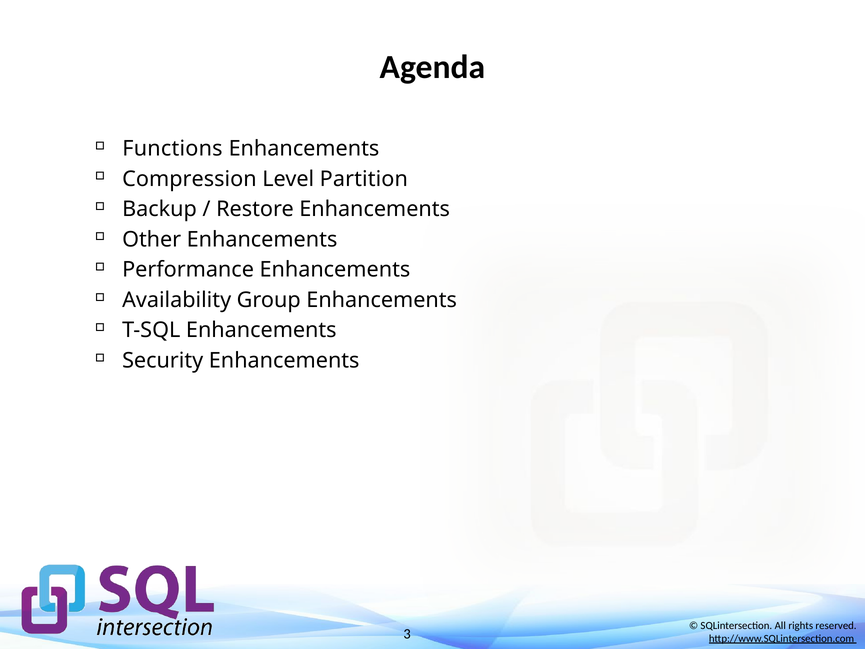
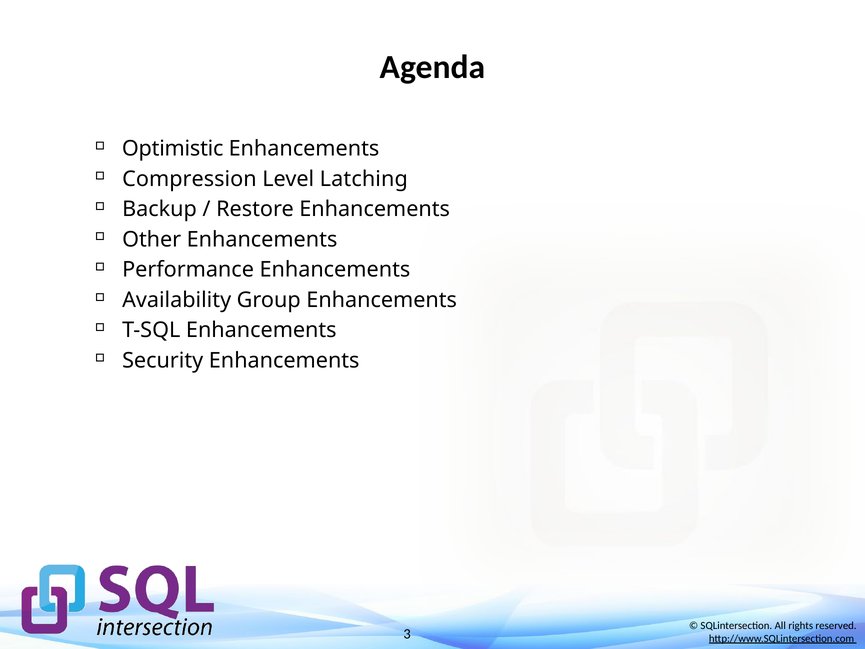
Functions: Functions -> Optimistic
Partition: Partition -> Latching
